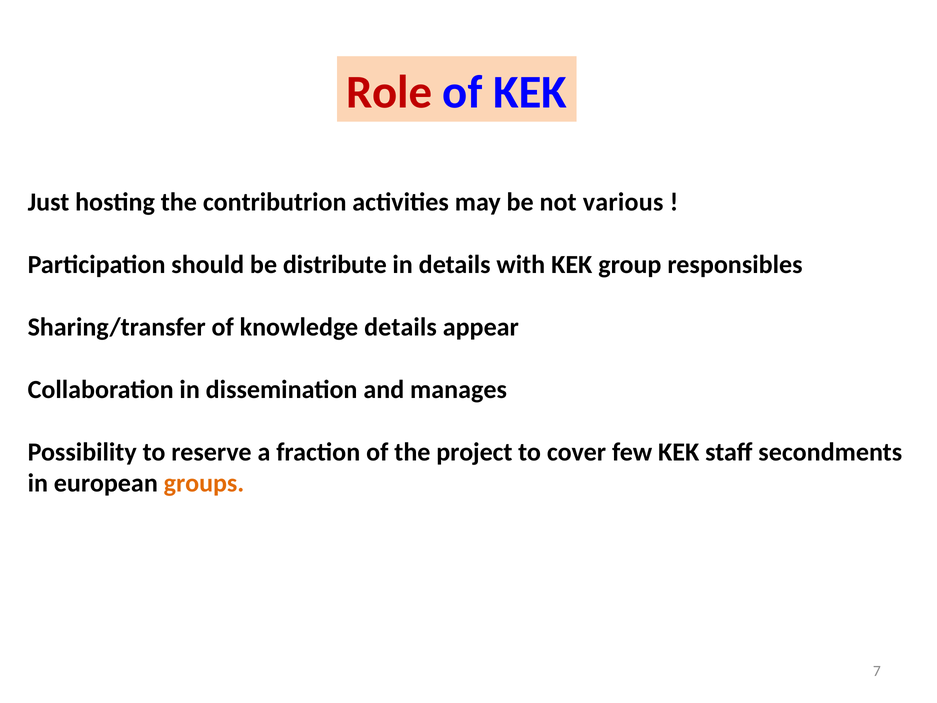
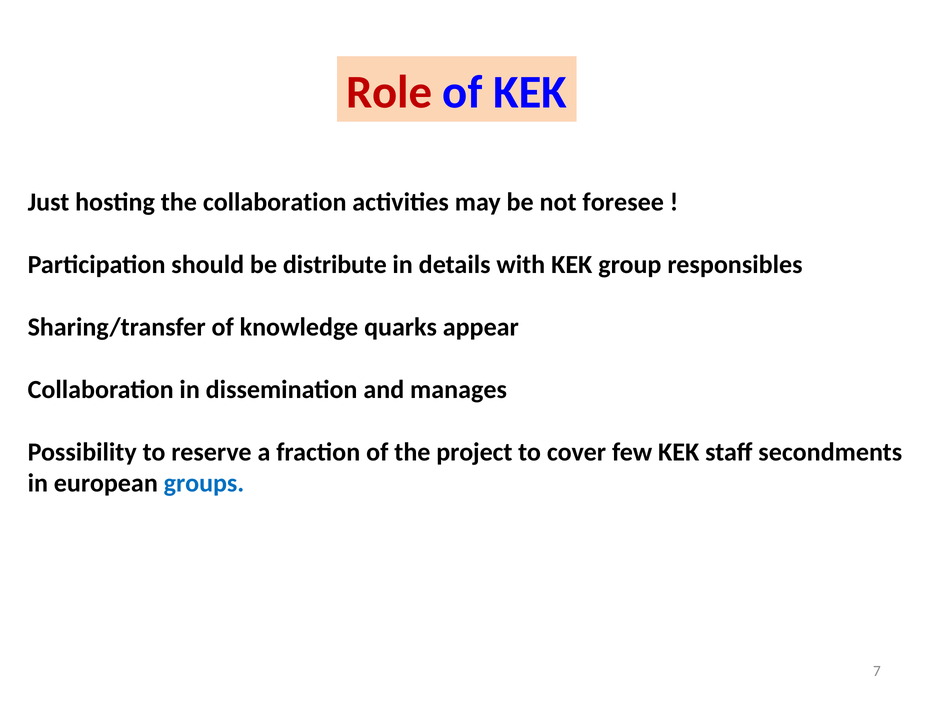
the contributrion: contributrion -> collaboration
various: various -> foresee
knowledge details: details -> quarks
groups colour: orange -> blue
